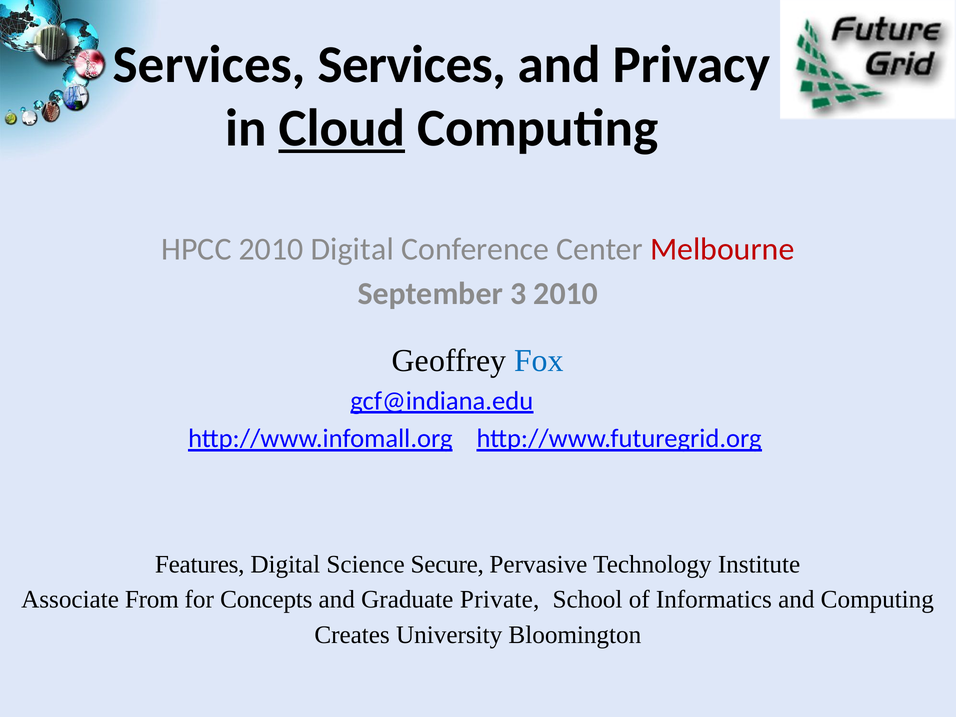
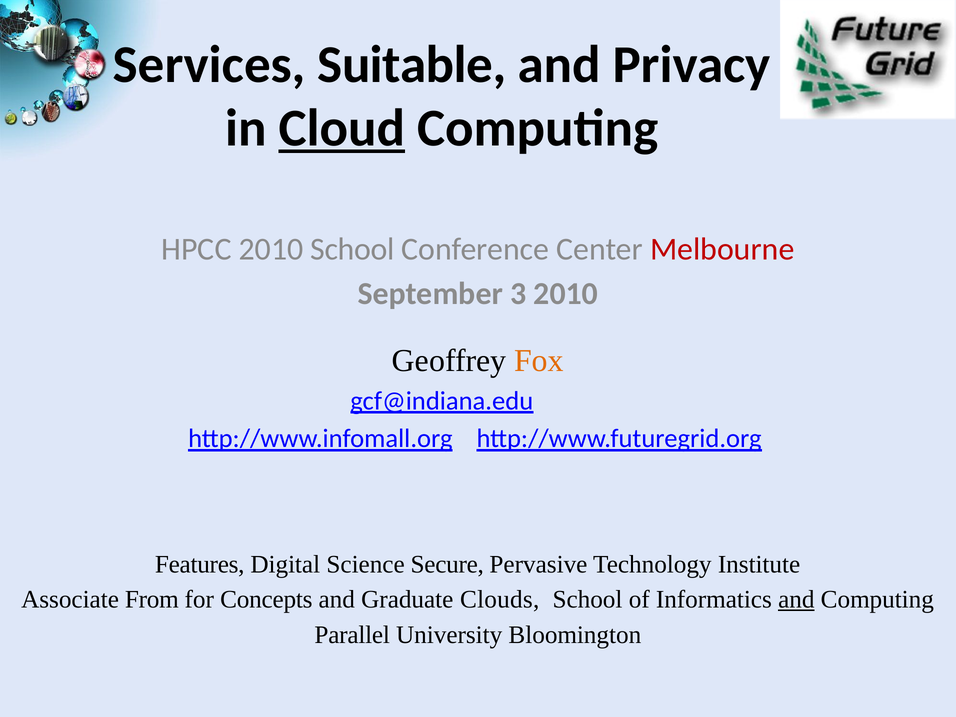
Services Services: Services -> Suitable
2010 Digital: Digital -> School
Fox colour: blue -> orange
Private: Private -> Clouds
and at (796, 600) underline: none -> present
Creates: Creates -> Parallel
